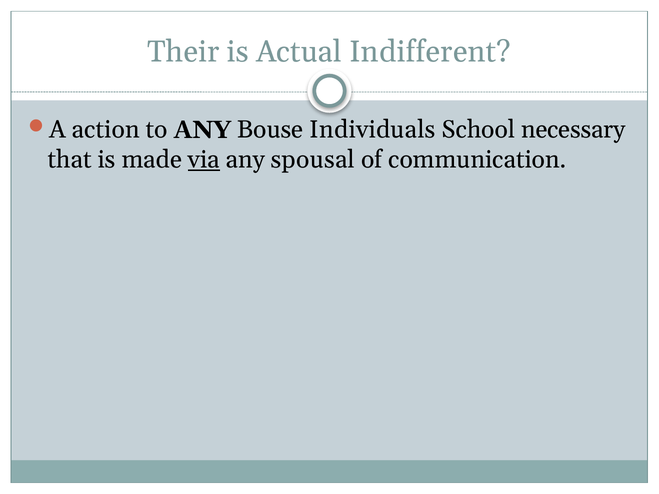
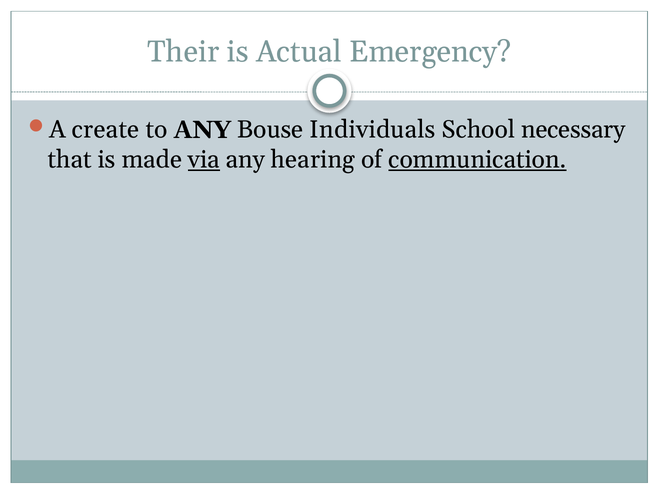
Indifferent: Indifferent -> Emergency
action: action -> create
spousal: spousal -> hearing
communication underline: none -> present
